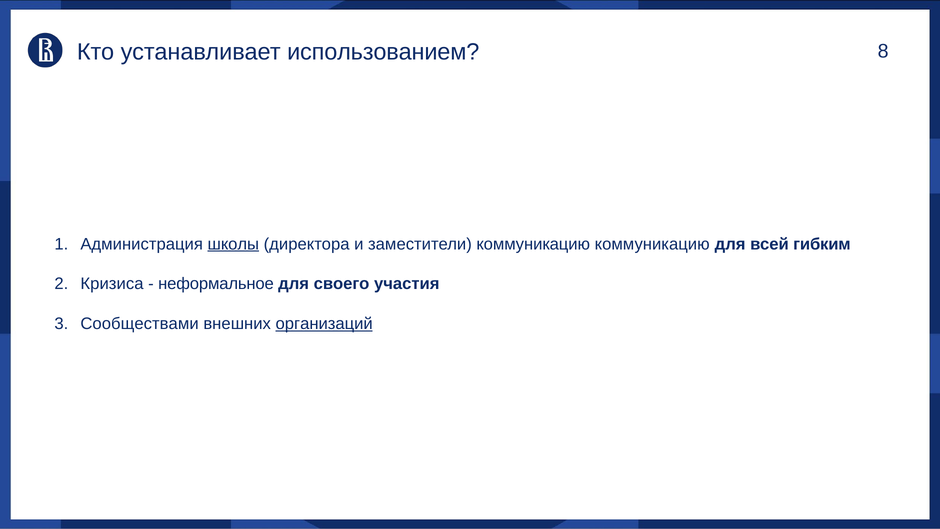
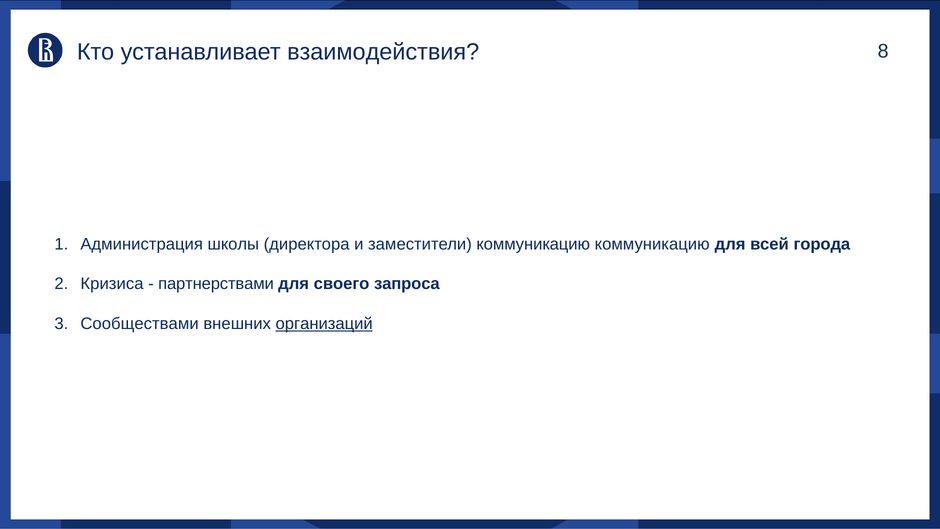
использованием: использованием -> взаимодействия
школы underline: present -> none
гибким: гибким -> города
неформальное: неформальное -> партнерствами
участия: участия -> запроса
